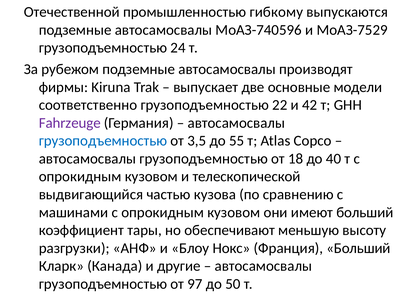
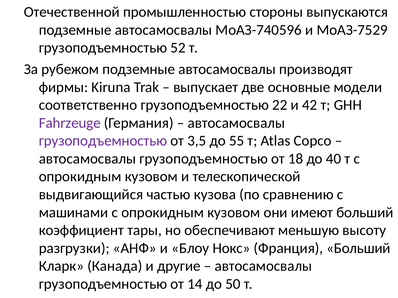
гибкому: гибкому -> стороны
24: 24 -> 52
грузоподъемностью at (103, 141) colour: blue -> purple
97: 97 -> 14
